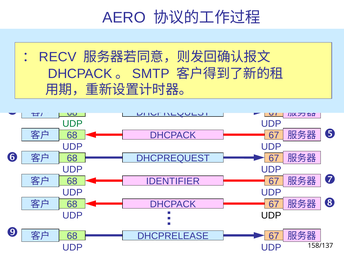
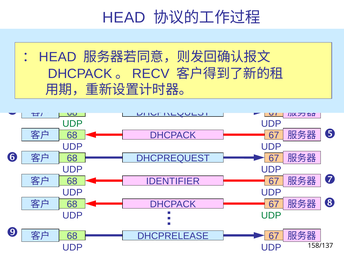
AERO at (124, 18): AERO -> HEAD
RECV at (58, 57): RECV -> HEAD
SMTP: SMTP -> RECV
UDP at (271, 216) colour: black -> green
